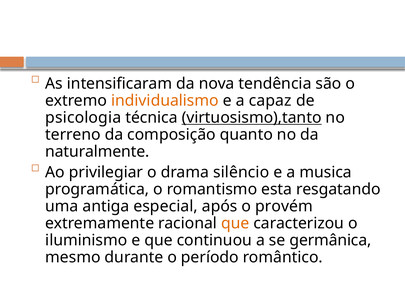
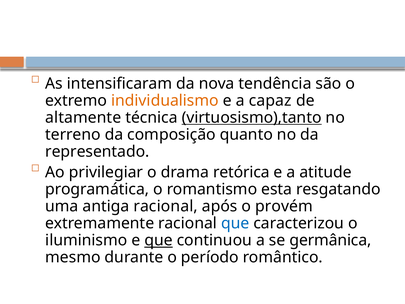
psicologia: psicologia -> altamente
naturalmente: naturalmente -> representado
silêncio: silêncio -> retórica
musica: musica -> atitude
antiga especial: especial -> racional
que at (235, 223) colour: orange -> blue
que at (159, 240) underline: none -> present
